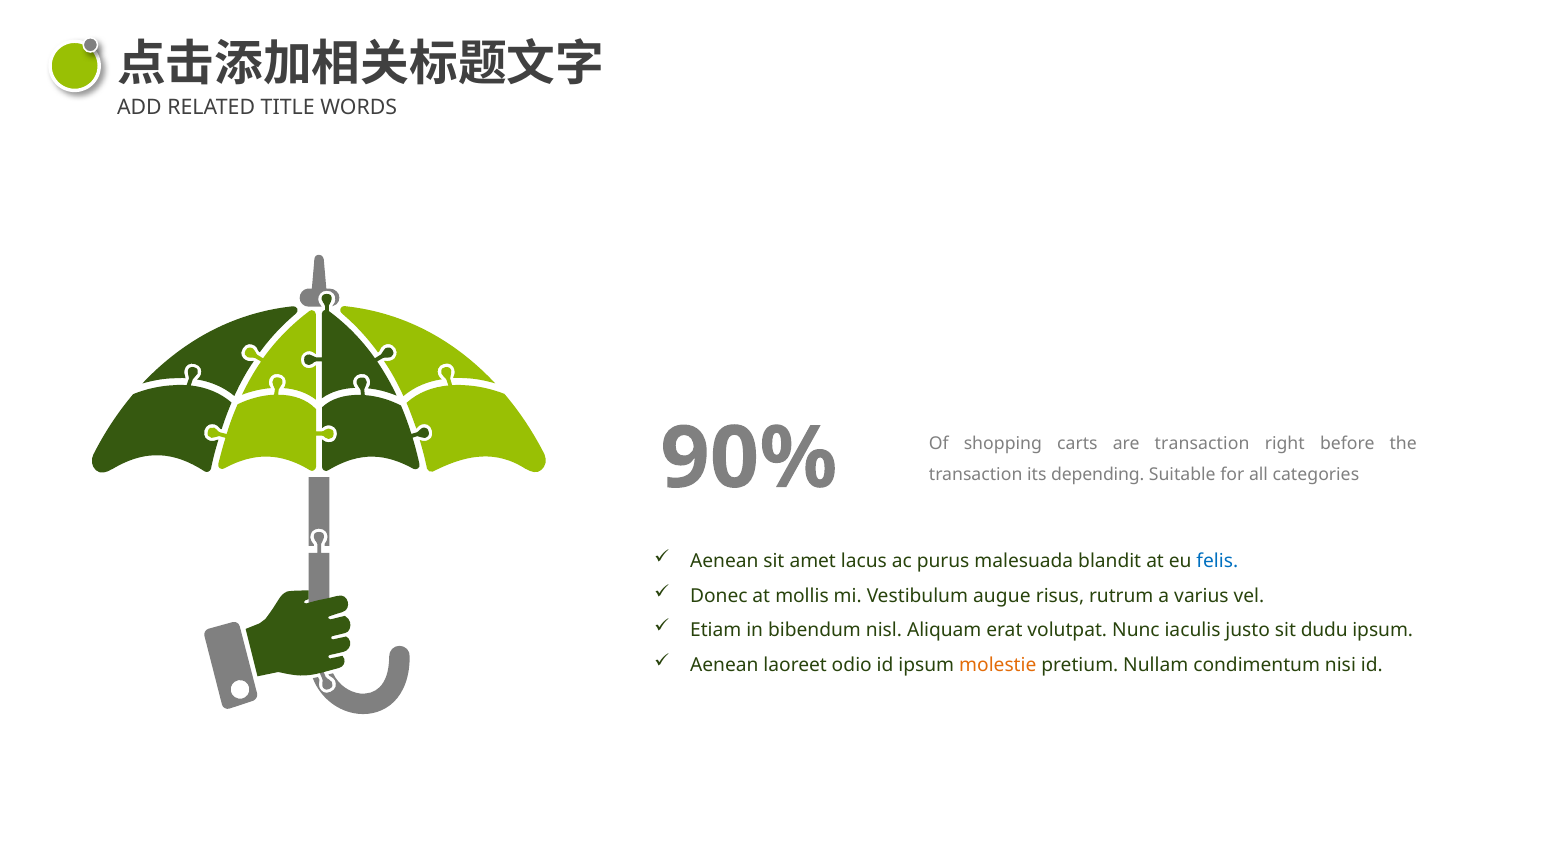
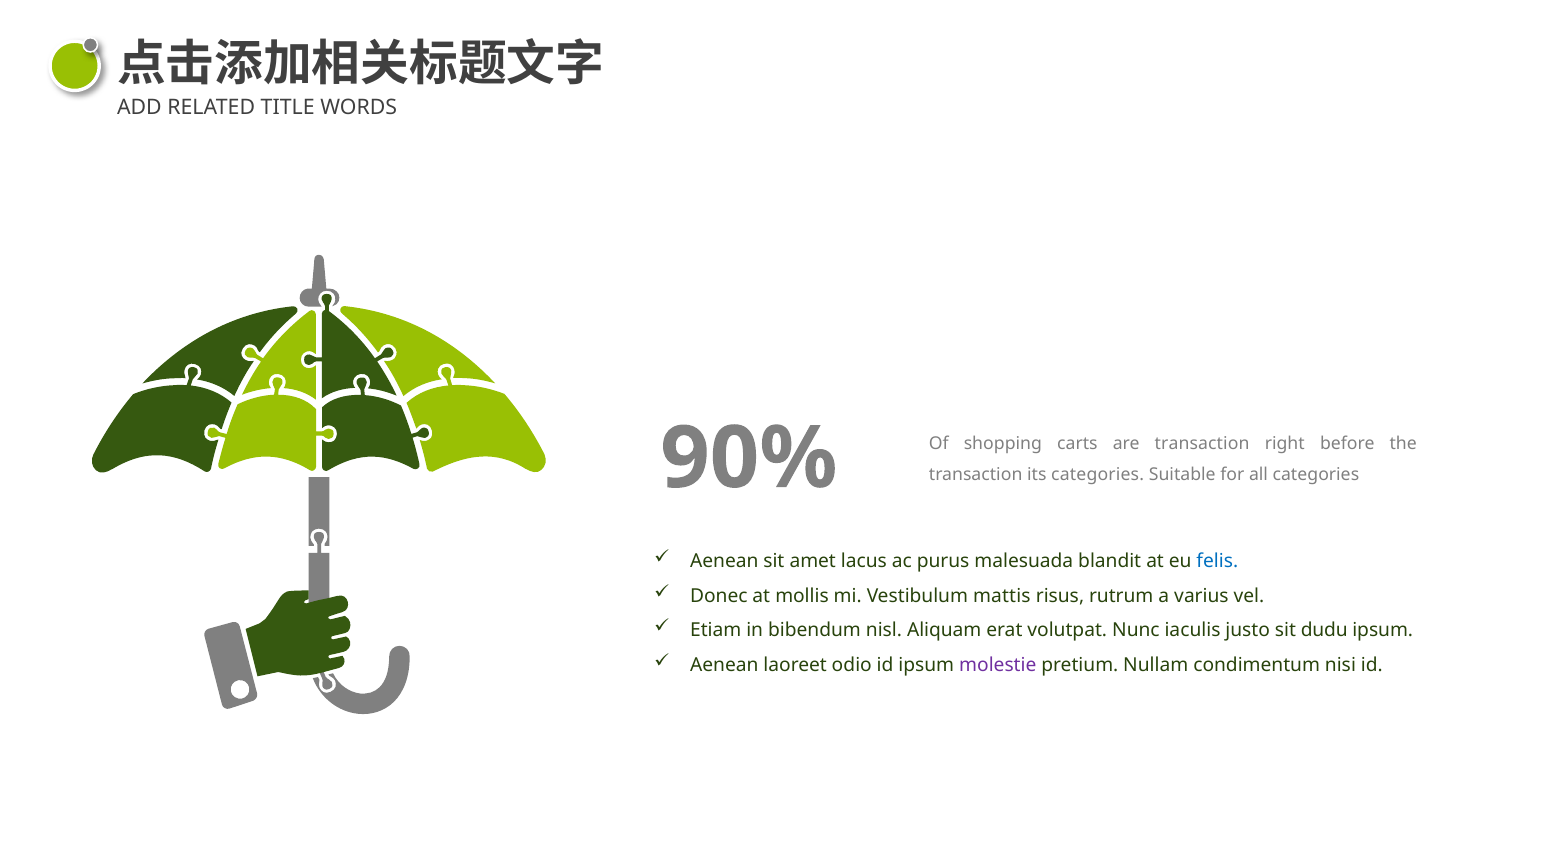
its depending: depending -> categories
augue: augue -> mattis
molestie colour: orange -> purple
